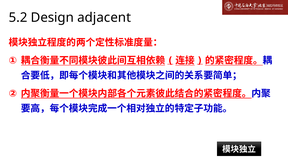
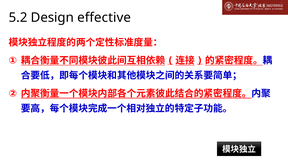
adjacent: adjacent -> effective
